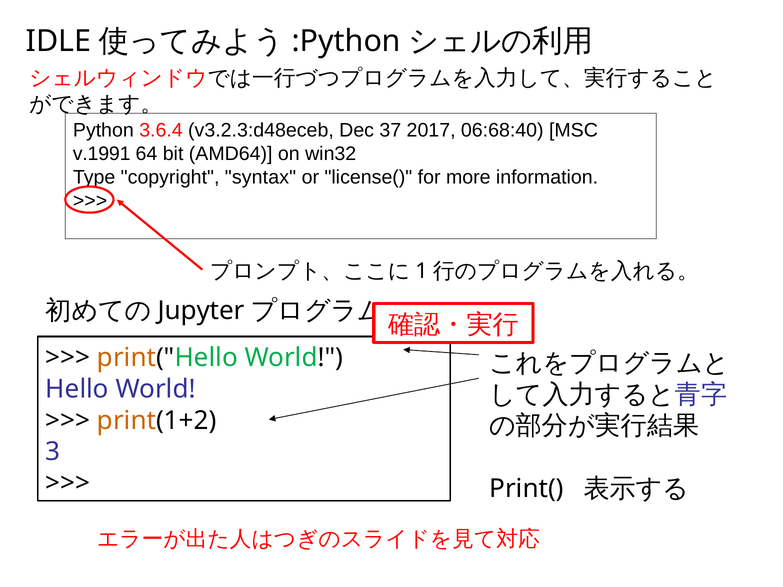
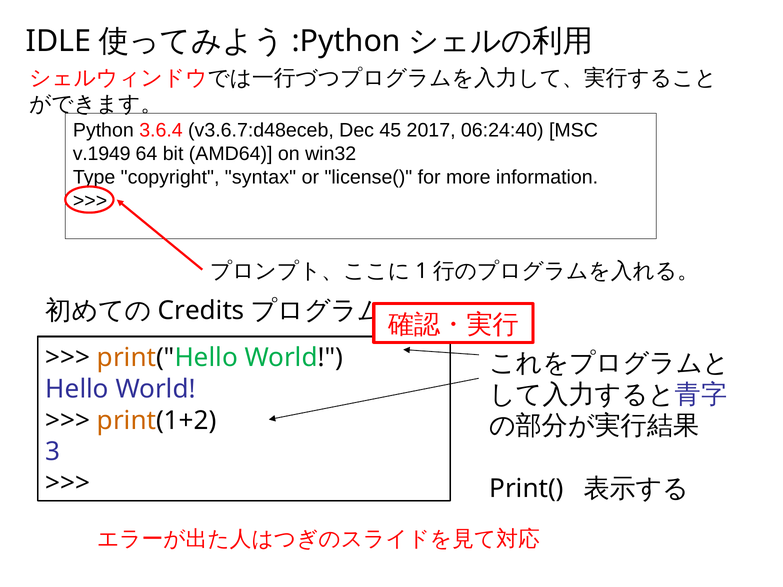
v3.2.3:d48eceb: v3.2.3:d48eceb -> v3.6.7:d48eceb
37: 37 -> 45
06:68:40: 06:68:40 -> 06:24:40
v.1991: v.1991 -> v.1949
Jupyter: Jupyter -> Credits
